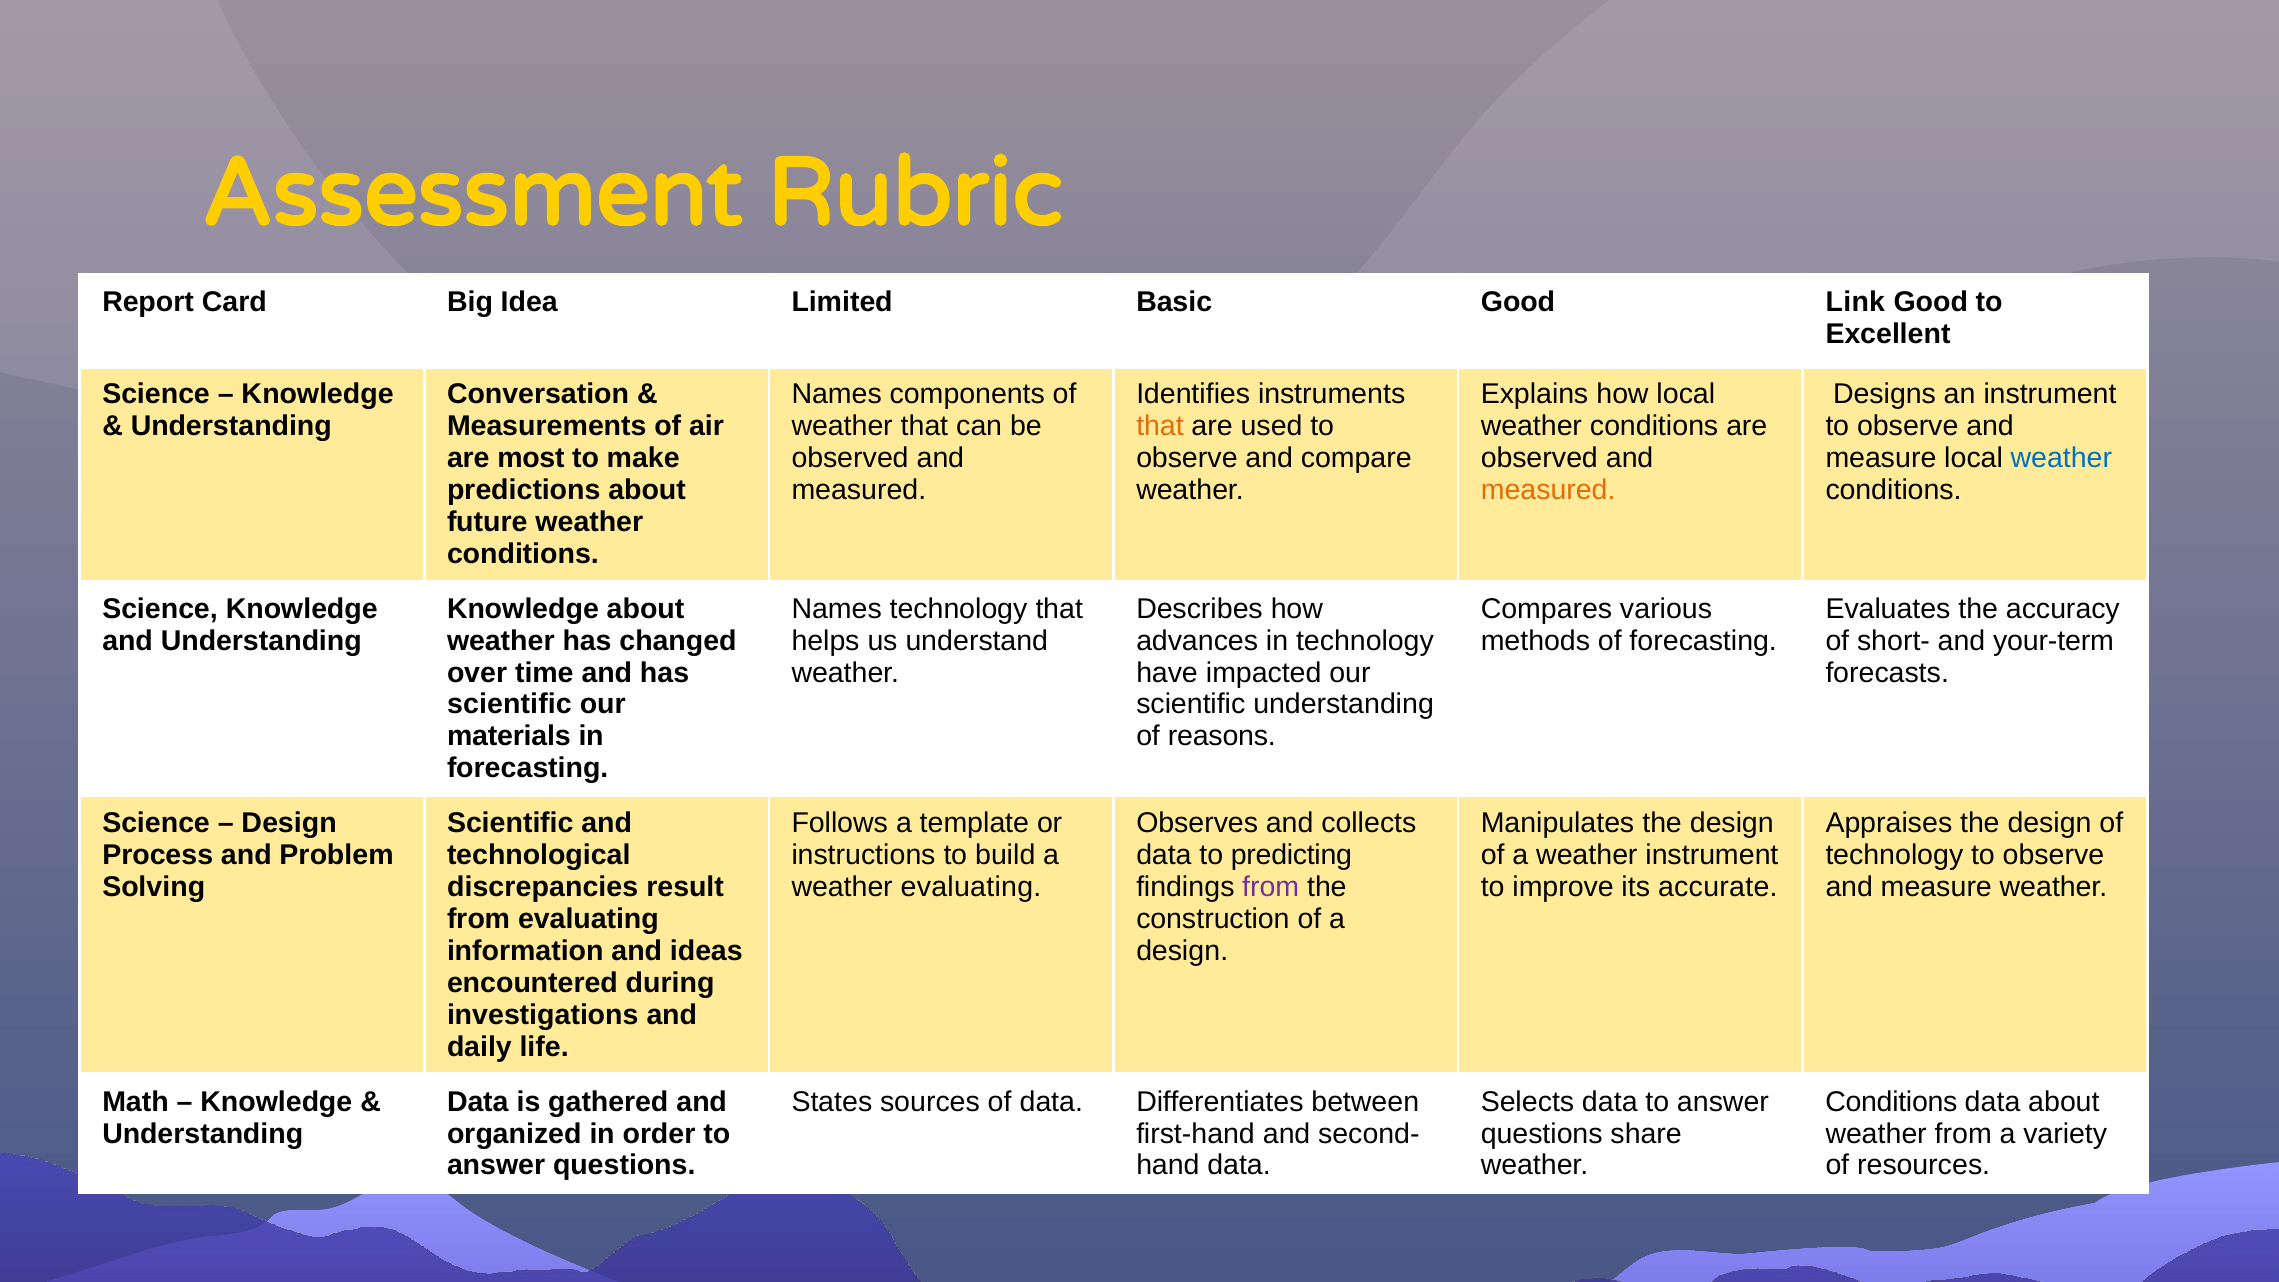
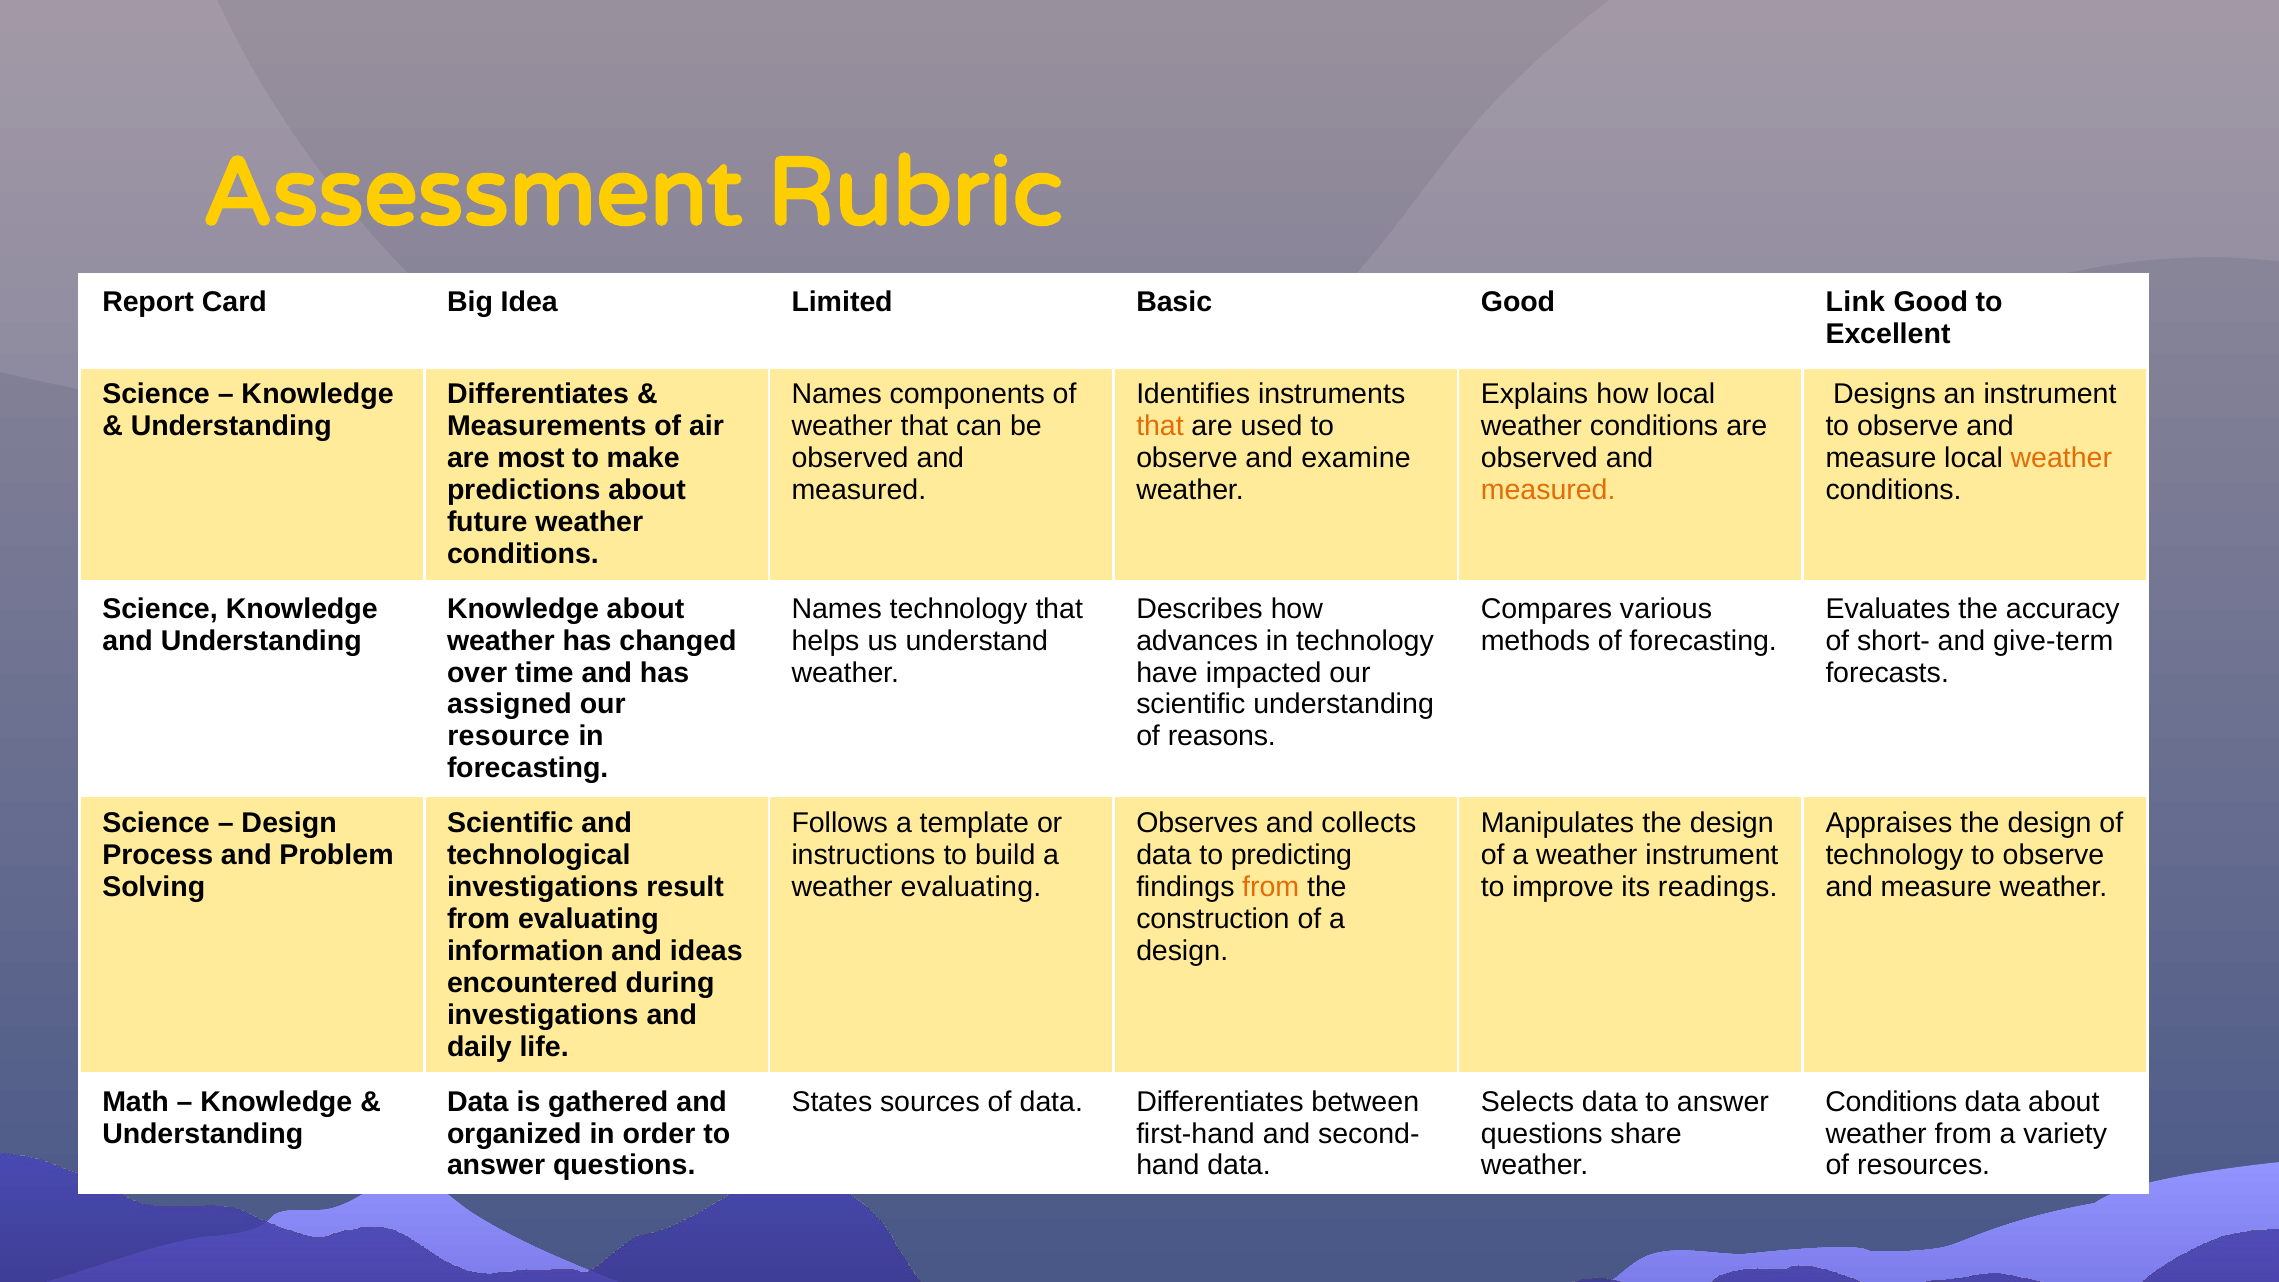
Conversation at (538, 394): Conversation -> Differentiates
compare: compare -> examine
weather at (2061, 458) colour: blue -> orange
your-term: your-term -> give-term
scientific at (509, 705): scientific -> assigned
materials: materials -> resource
discrepancies at (543, 887): discrepancies -> investigations
from at (1271, 887) colour: purple -> orange
accurate: accurate -> readings
